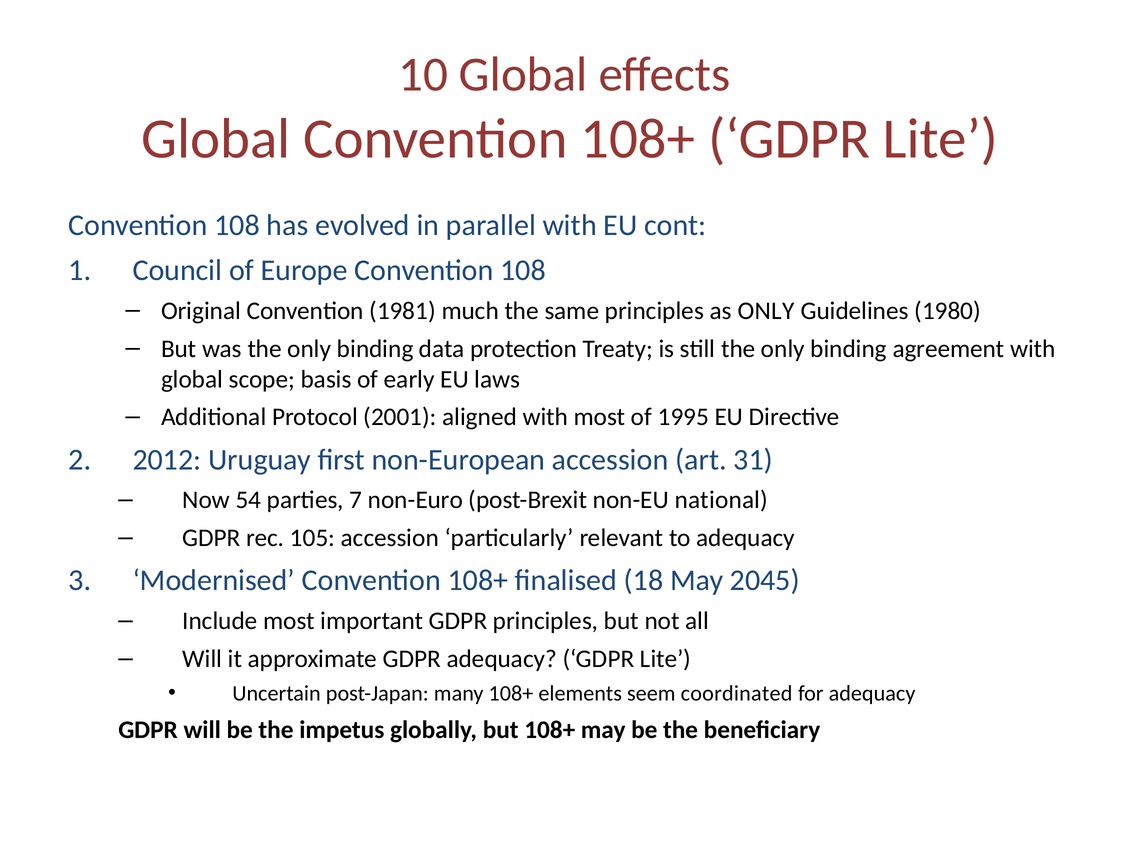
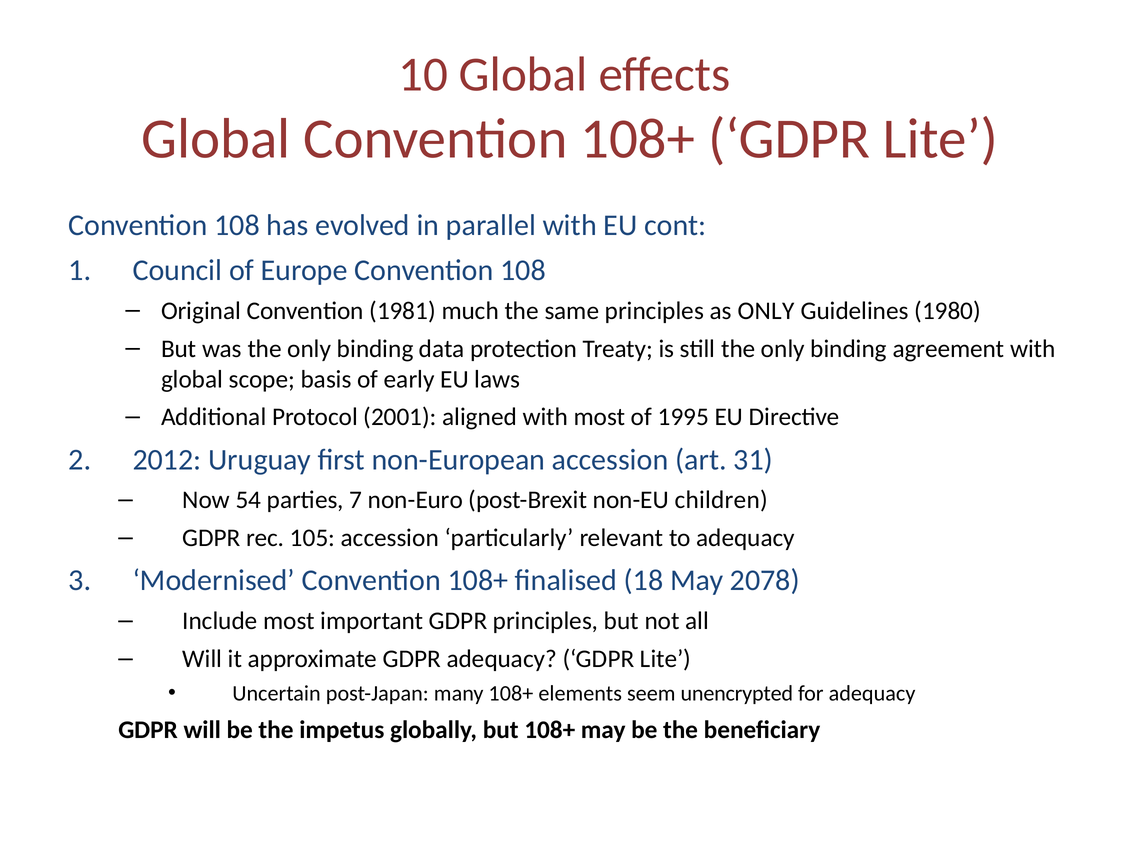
national: national -> children
2045: 2045 -> 2078
coordinated: coordinated -> unencrypted
